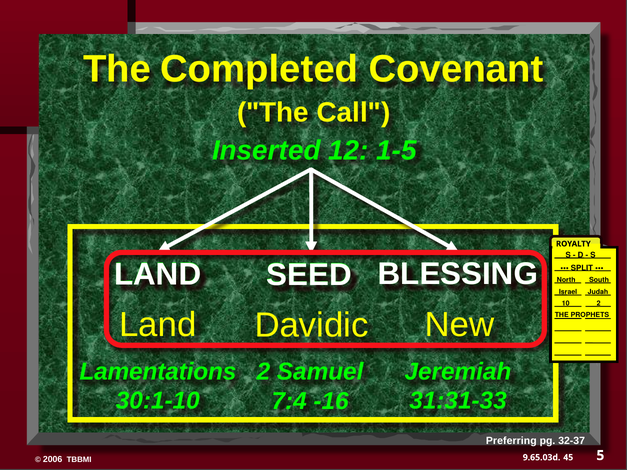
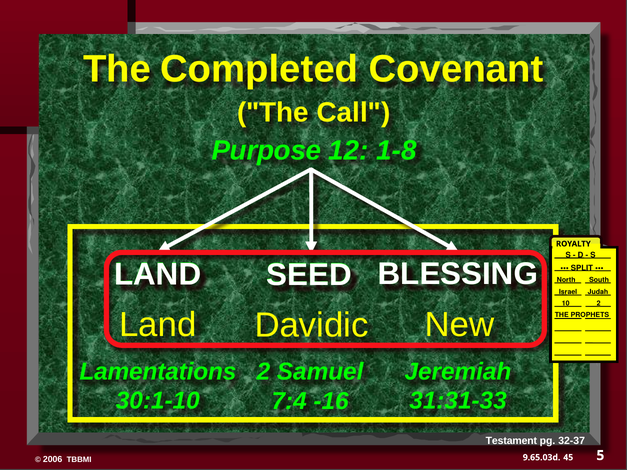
Inserted: Inserted -> Purpose
1-5: 1-5 -> 1-8
Preferring: Preferring -> Testament
